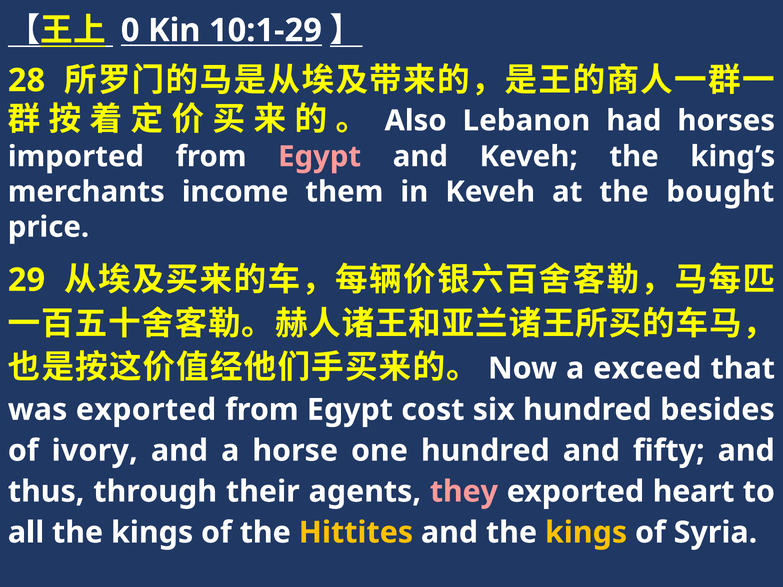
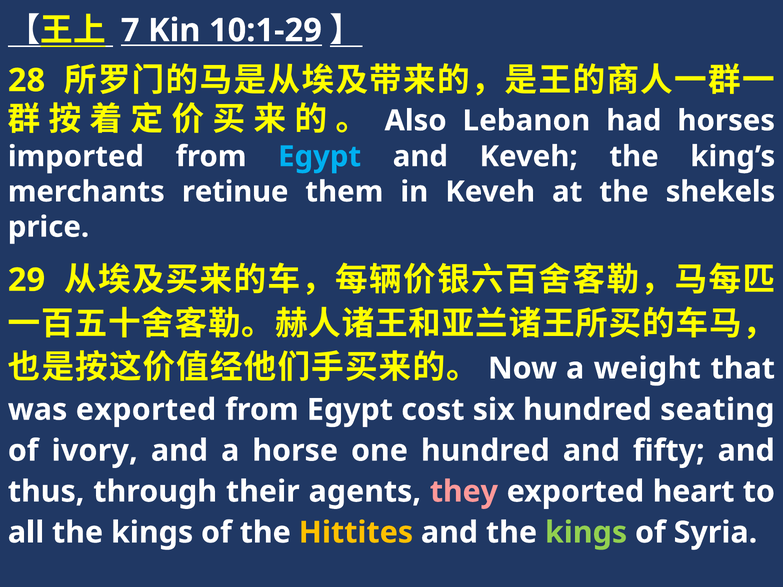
0: 0 -> 7
Egypt at (320, 157) colour: pink -> light blue
income: income -> retinue
bought: bought -> shekels
exceed: exceed -> weight
besides: besides -> seating
kings at (586, 533) colour: yellow -> light green
